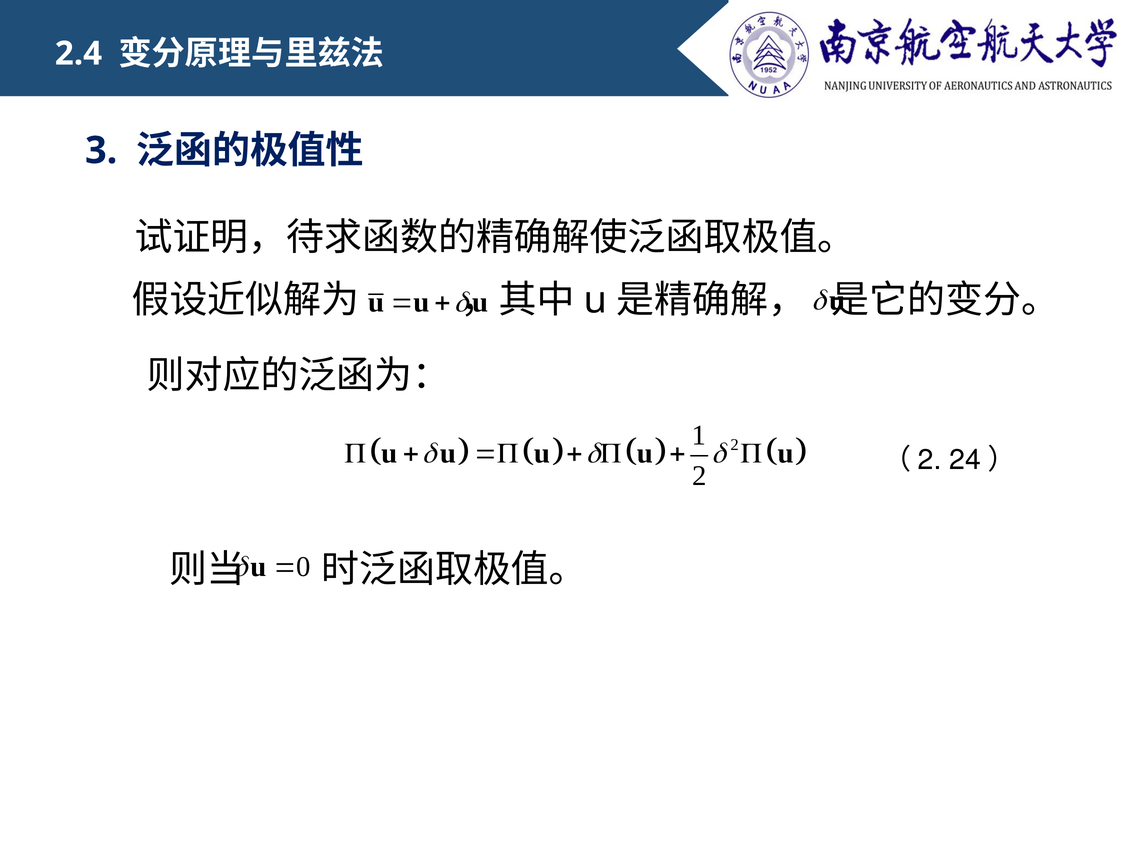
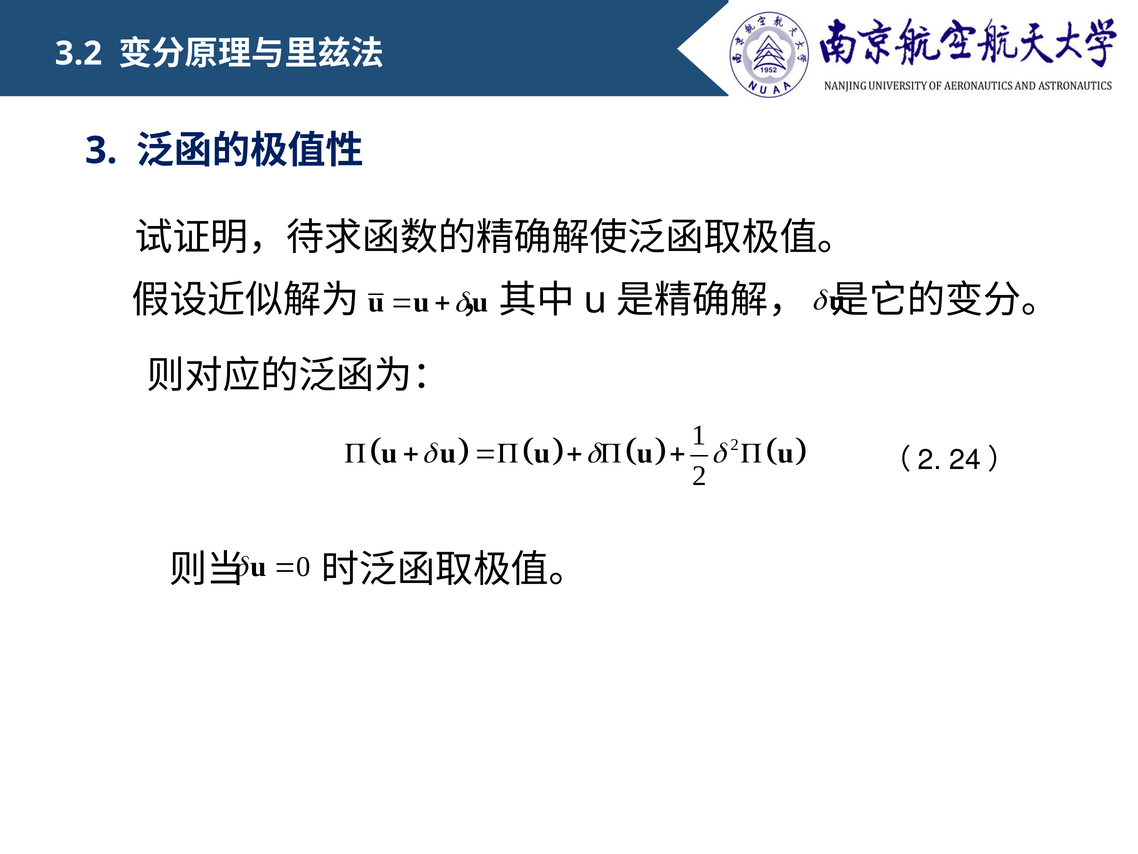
2.4: 2.4 -> 3.2
